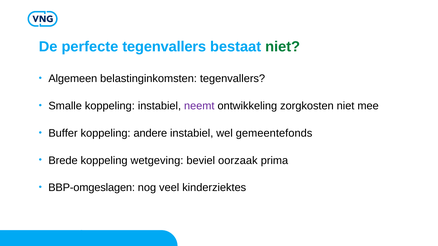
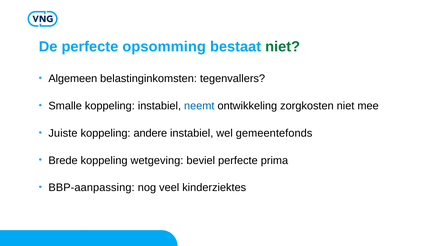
perfecte tegenvallers: tegenvallers -> opsomming
neemt colour: purple -> blue
Buffer: Buffer -> Juiste
beviel oorzaak: oorzaak -> perfecte
BBP-omgeslagen: BBP-omgeslagen -> BBP-aanpassing
